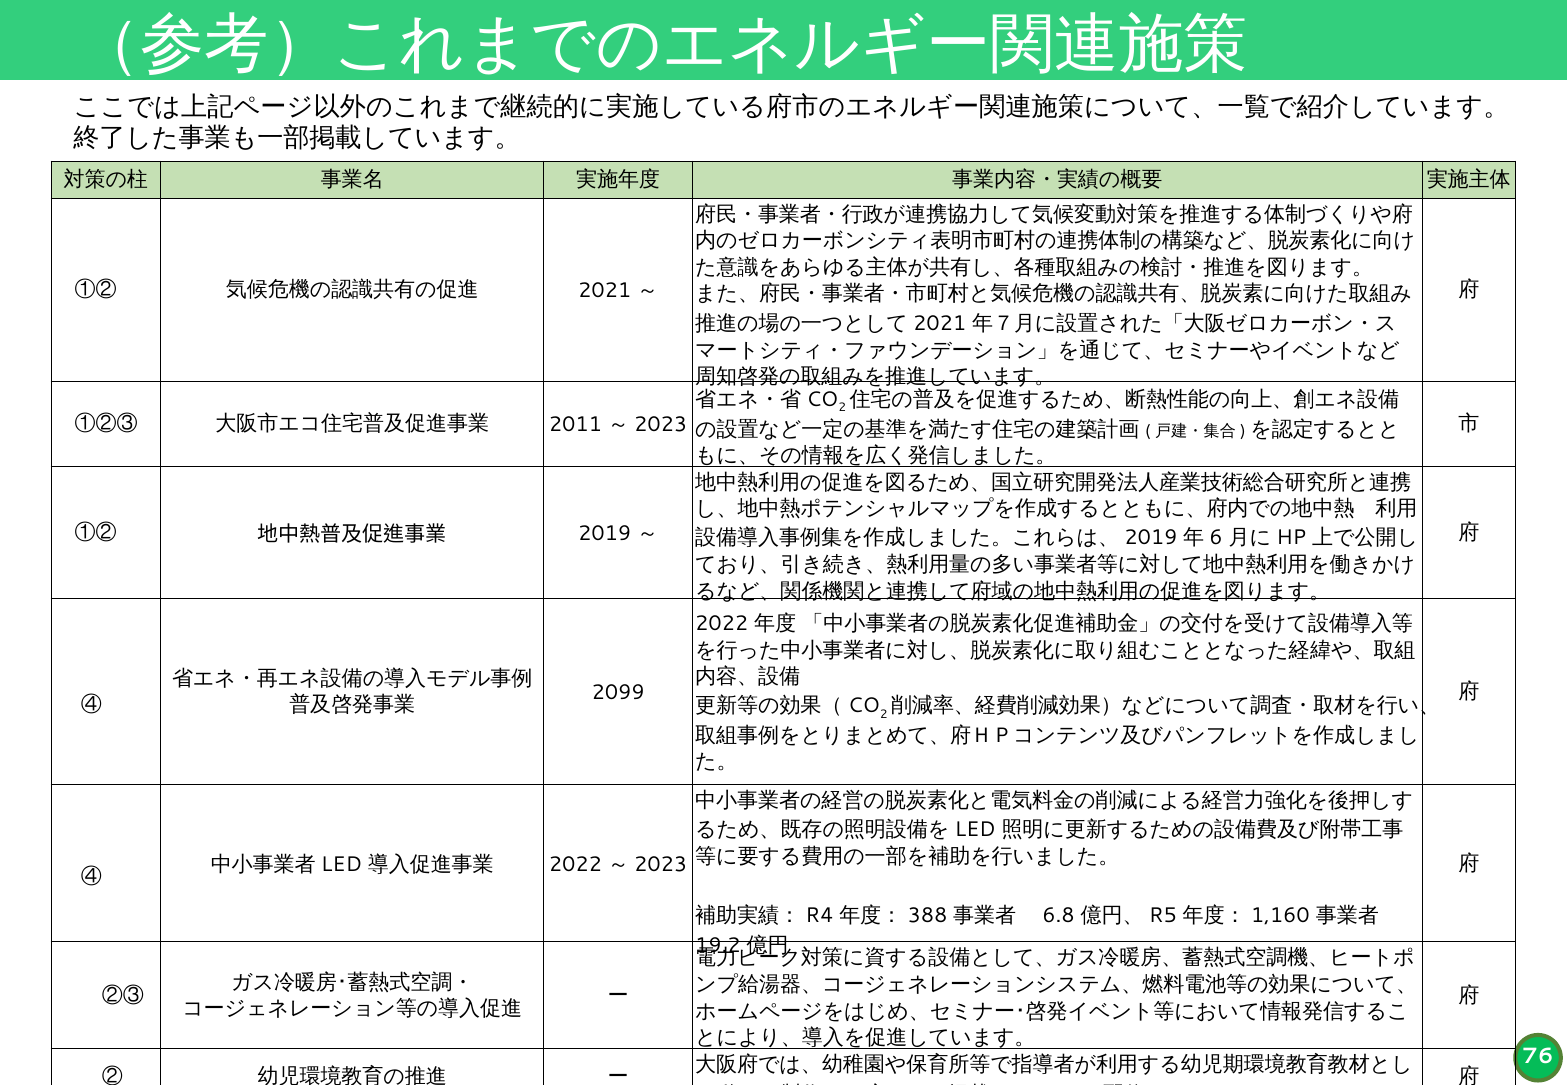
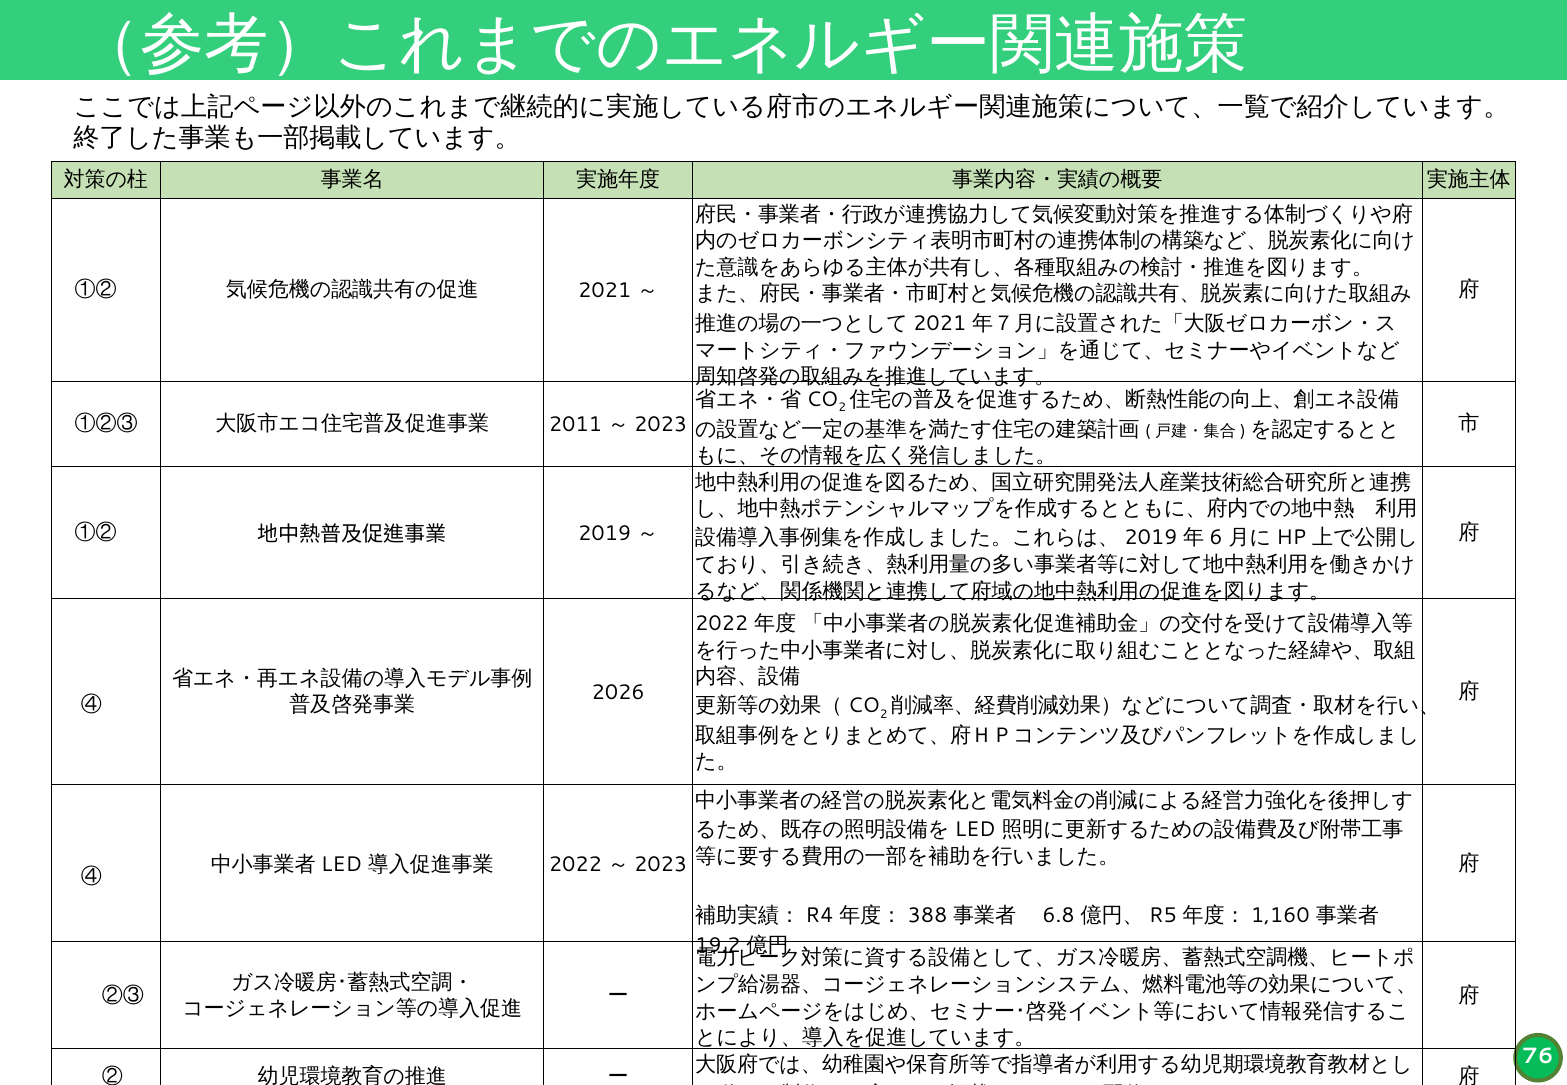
2099: 2099 -> 2026
